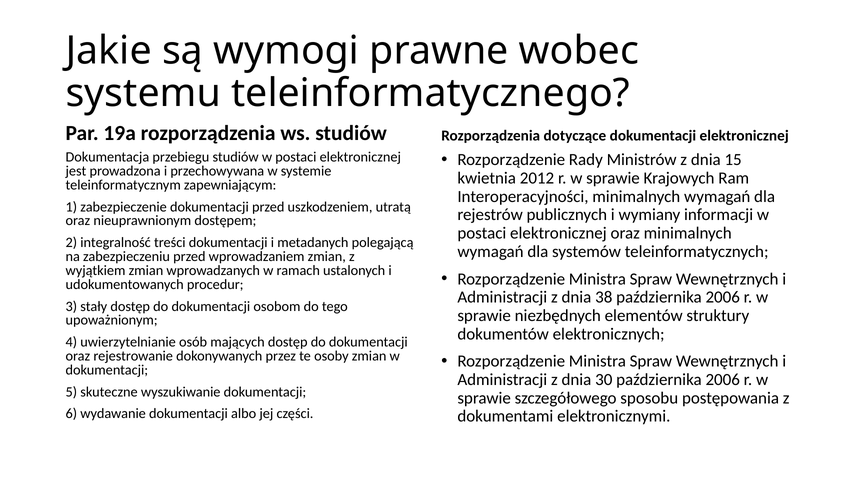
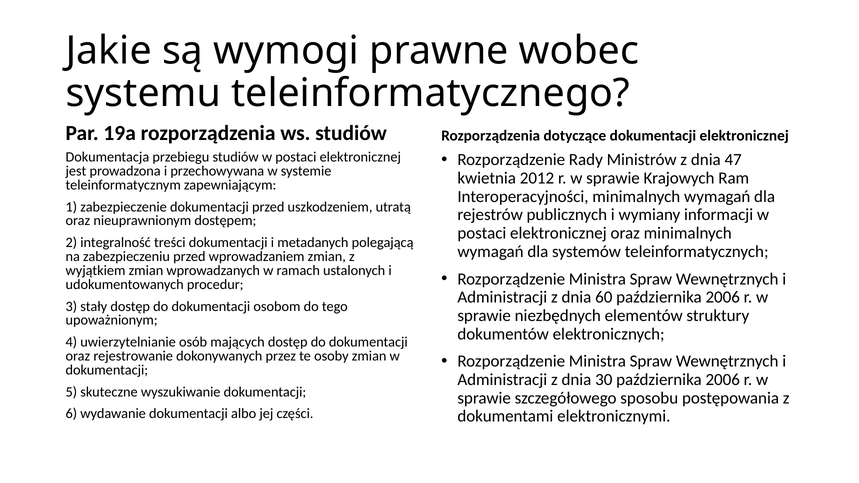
15: 15 -> 47
38: 38 -> 60
